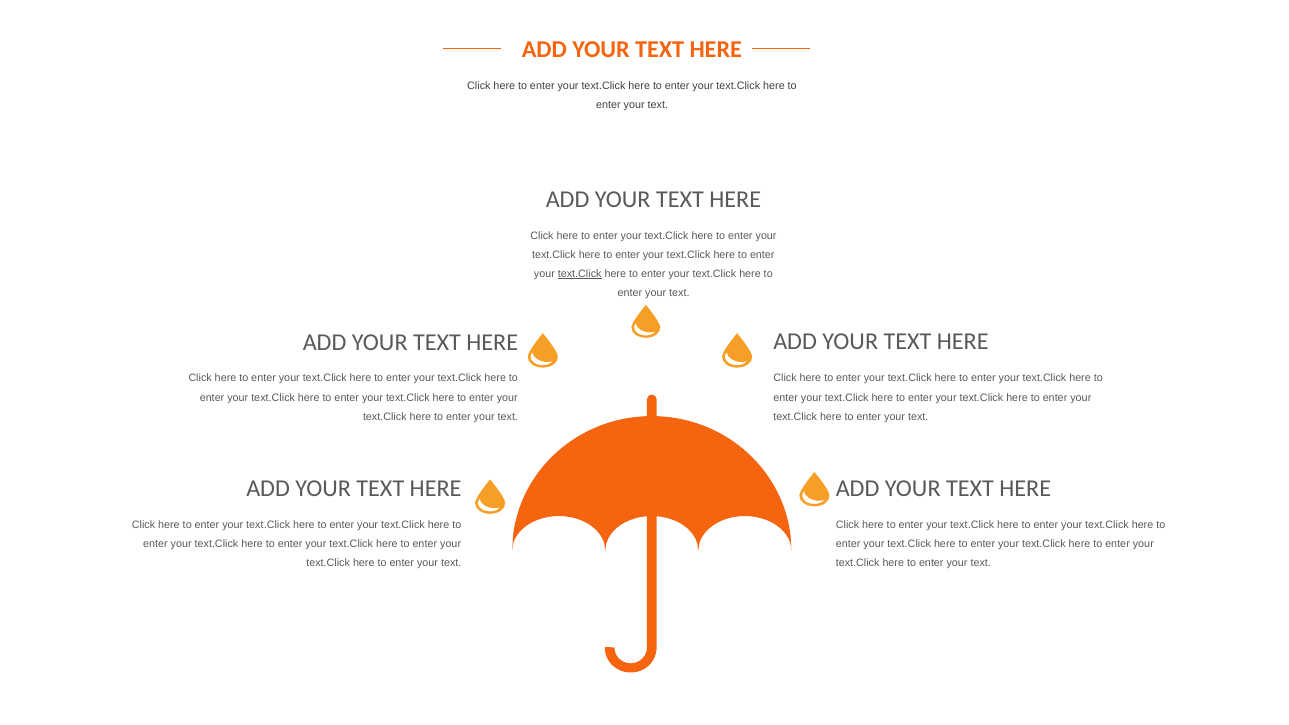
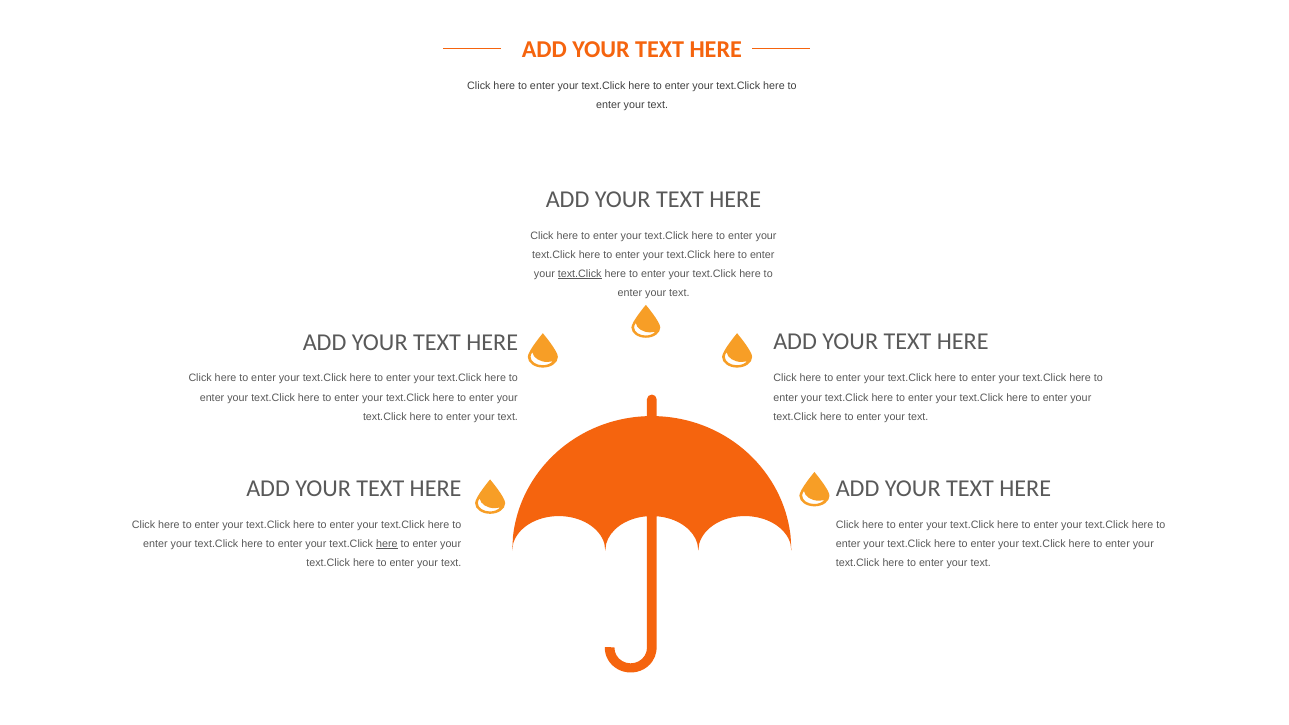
here at (387, 544) underline: none -> present
